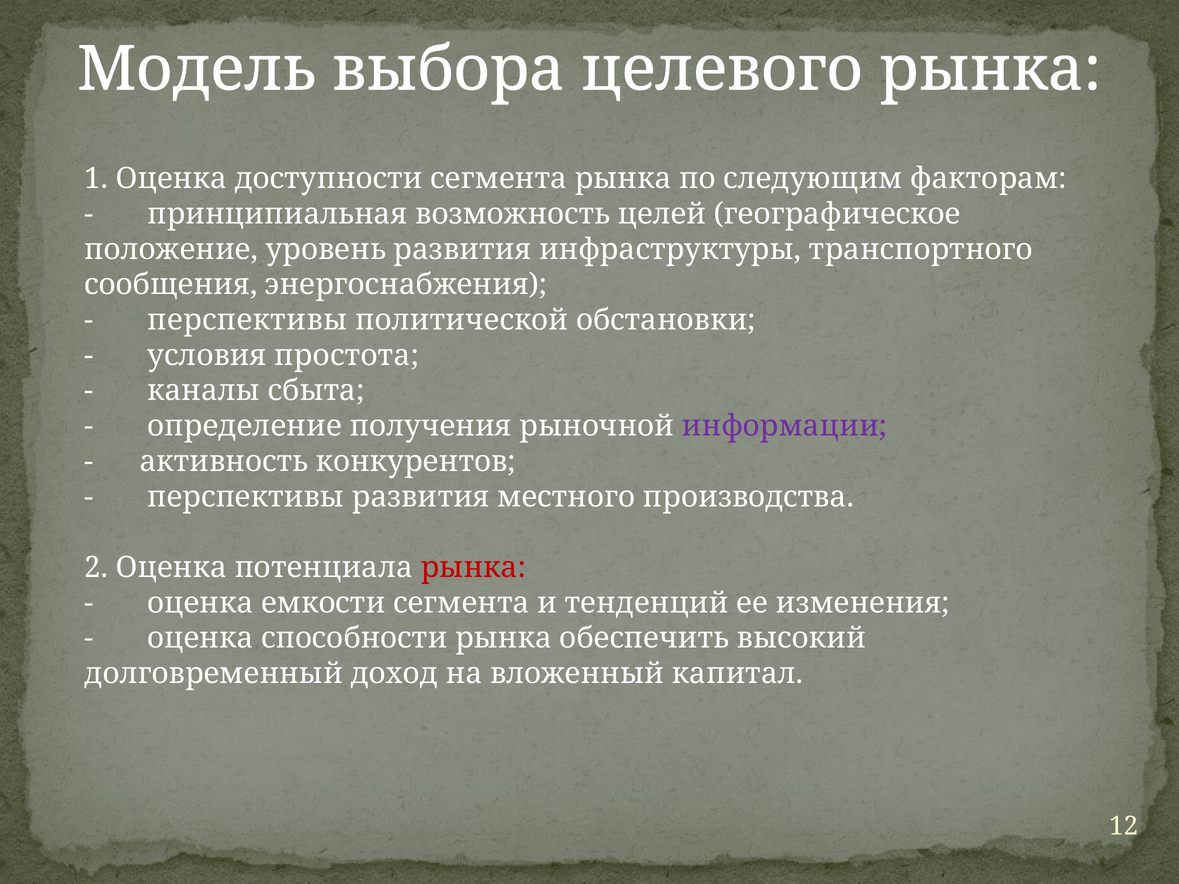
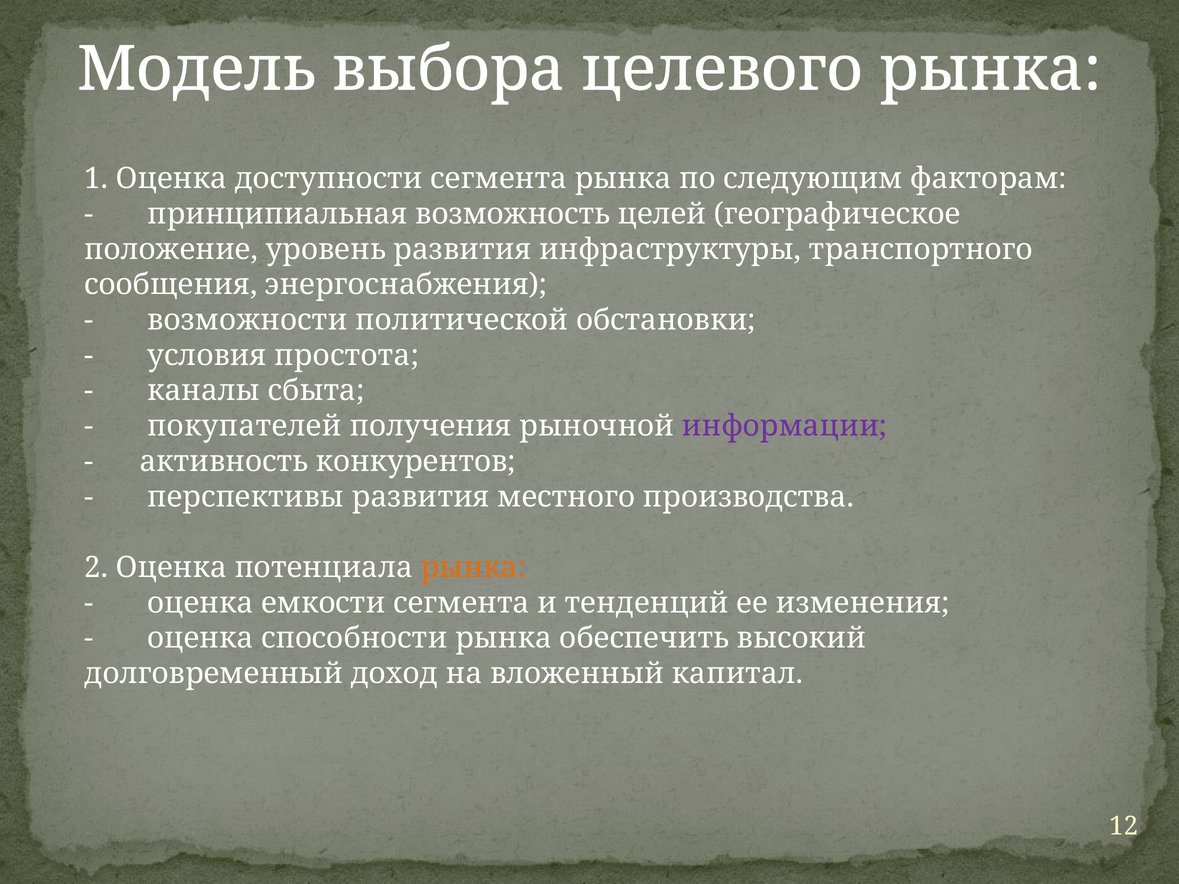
перспективы at (247, 320): перспективы -> возможности
определение: определение -> покупателей
рынка at (473, 568) colour: red -> orange
